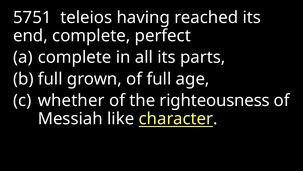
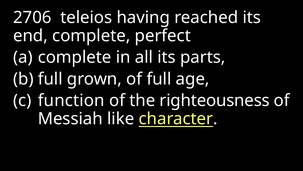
5751: 5751 -> 2706
whether: whether -> function
